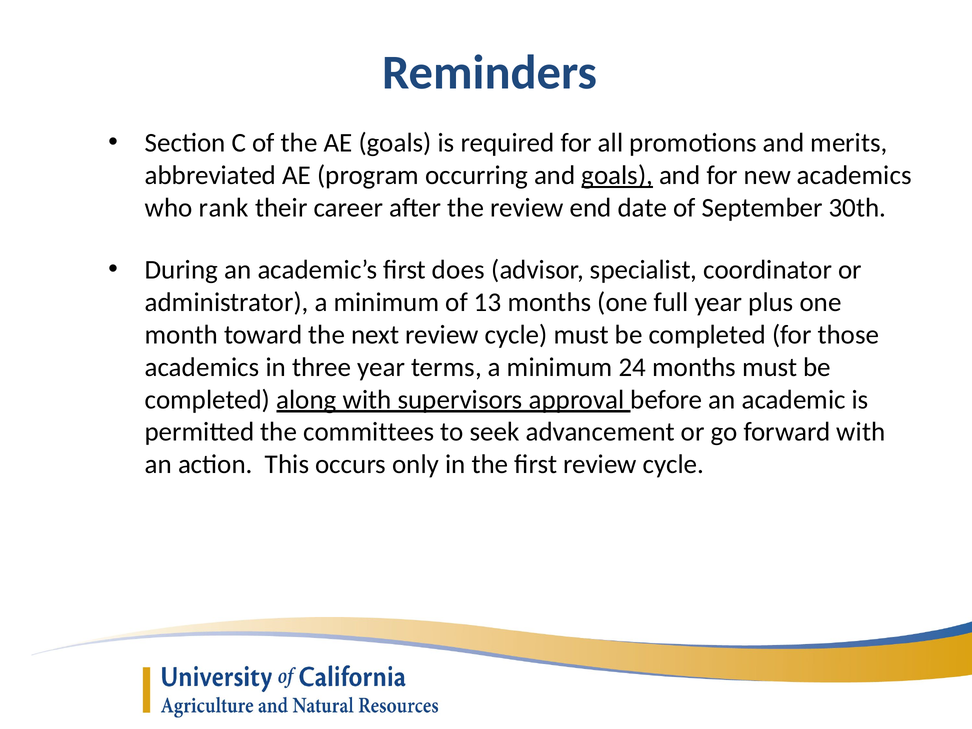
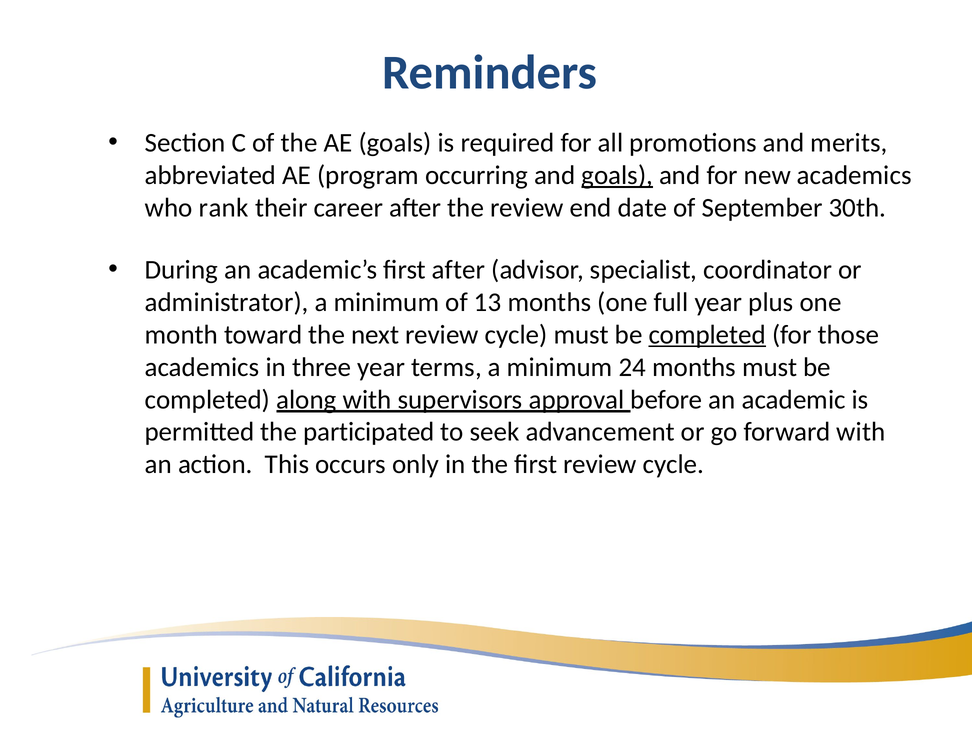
first does: does -> after
completed at (707, 335) underline: none -> present
committees: committees -> participated
